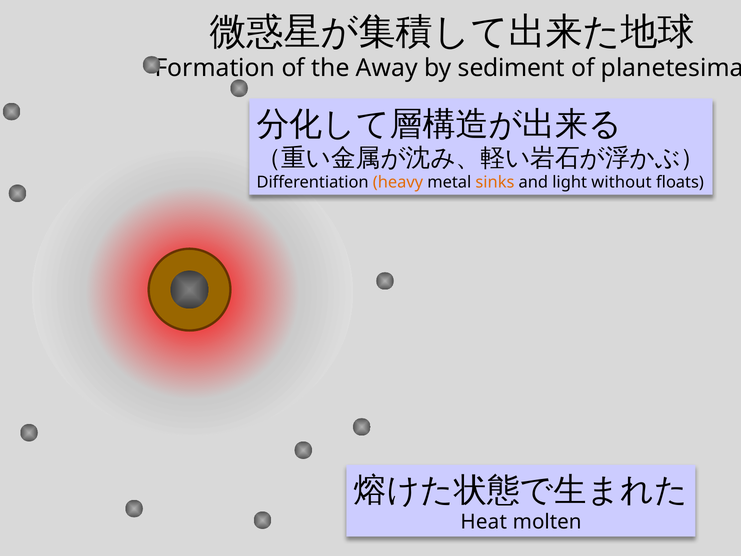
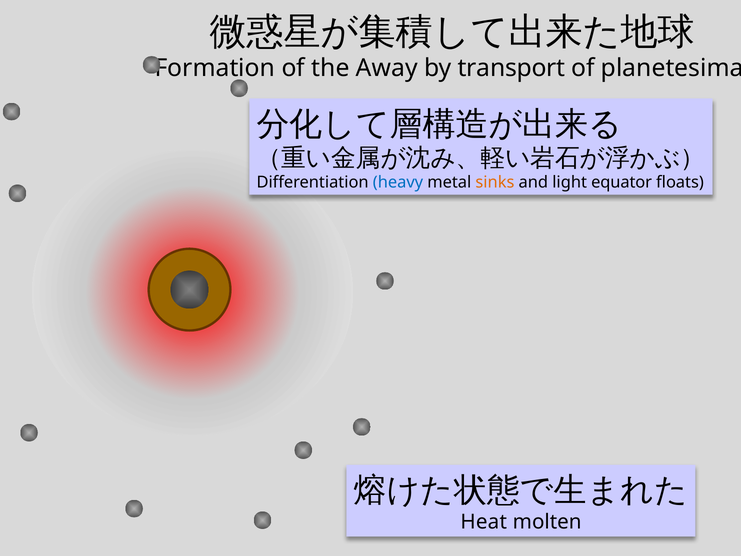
sediment: sediment -> transport
heavy colour: orange -> blue
without: without -> equator
